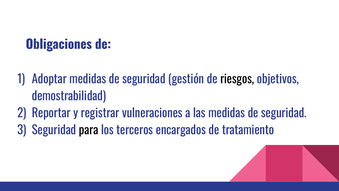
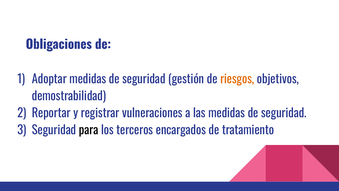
riesgos colour: black -> orange
